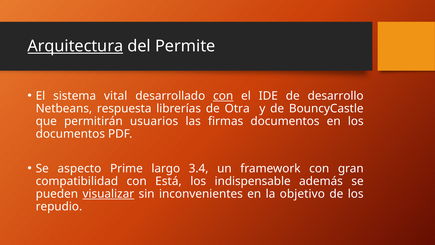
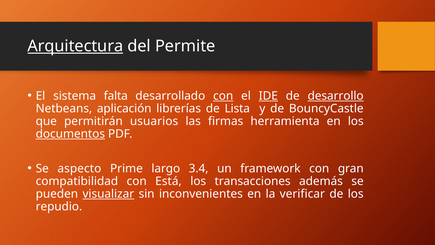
vital: vital -> falta
IDE underline: none -> present
desarrollo underline: none -> present
respuesta: respuesta -> aplicación
Otra: Otra -> Lista
firmas documentos: documentos -> herramienta
documentos at (70, 134) underline: none -> present
indispensable: indispensable -> transacciones
objetivo: objetivo -> verificar
